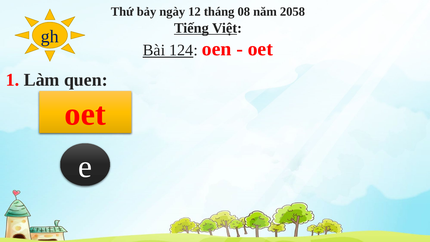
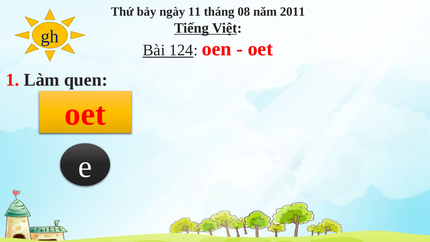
12: 12 -> 11
2058: 2058 -> 2011
